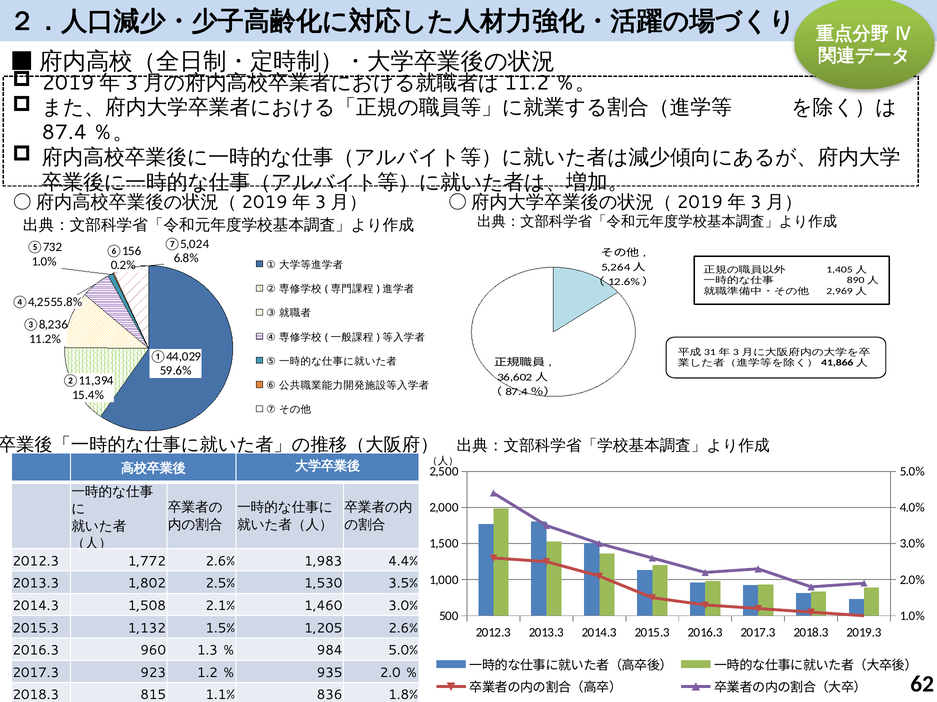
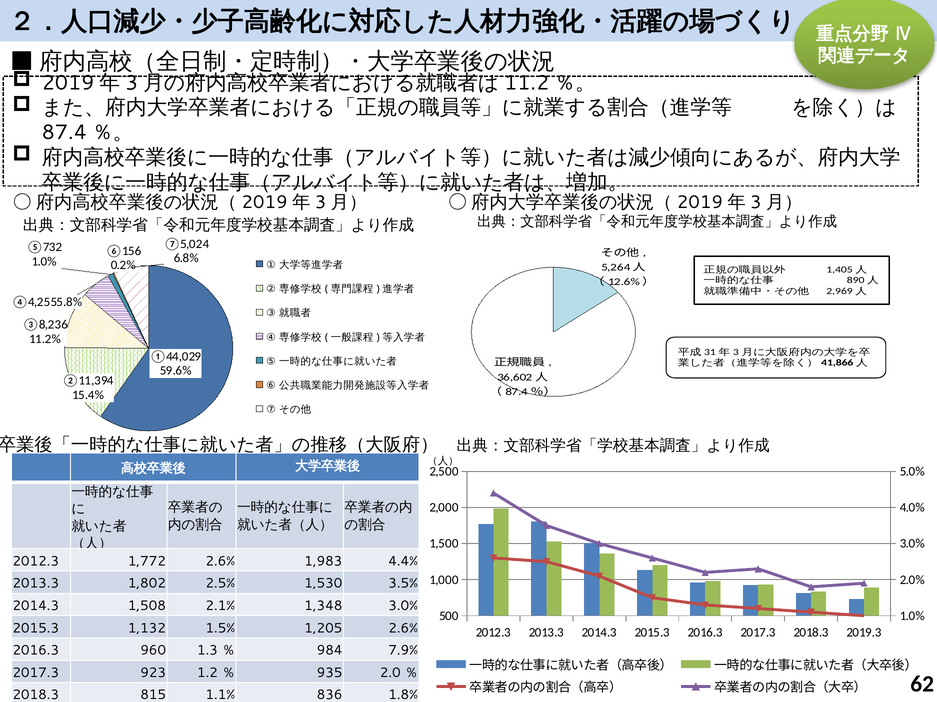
1,460: 1,460 -> 1,348
984 5.0%: 5.0% -> 7.9%
